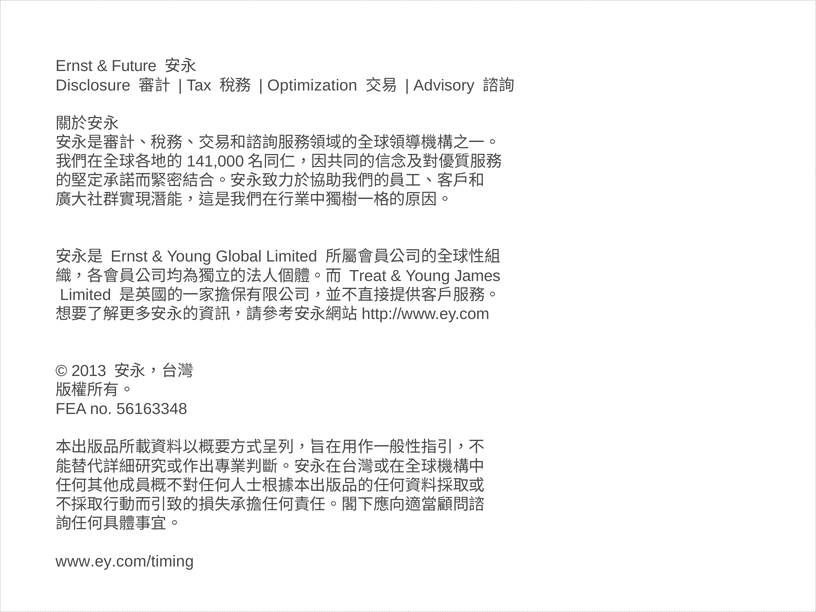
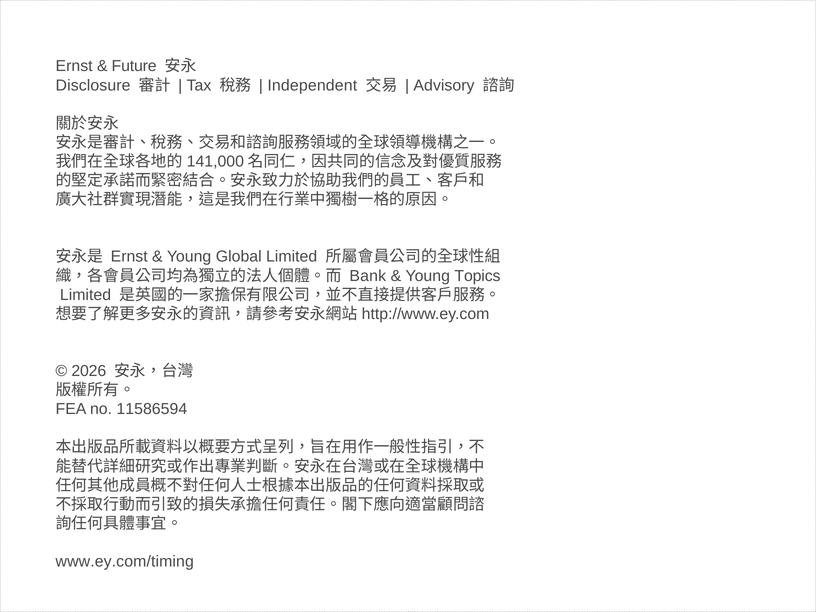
Optimization: Optimization -> Independent
Treat: Treat -> Bank
James: James -> Topics
2013: 2013 -> 2026
56163348: 56163348 -> 11586594
